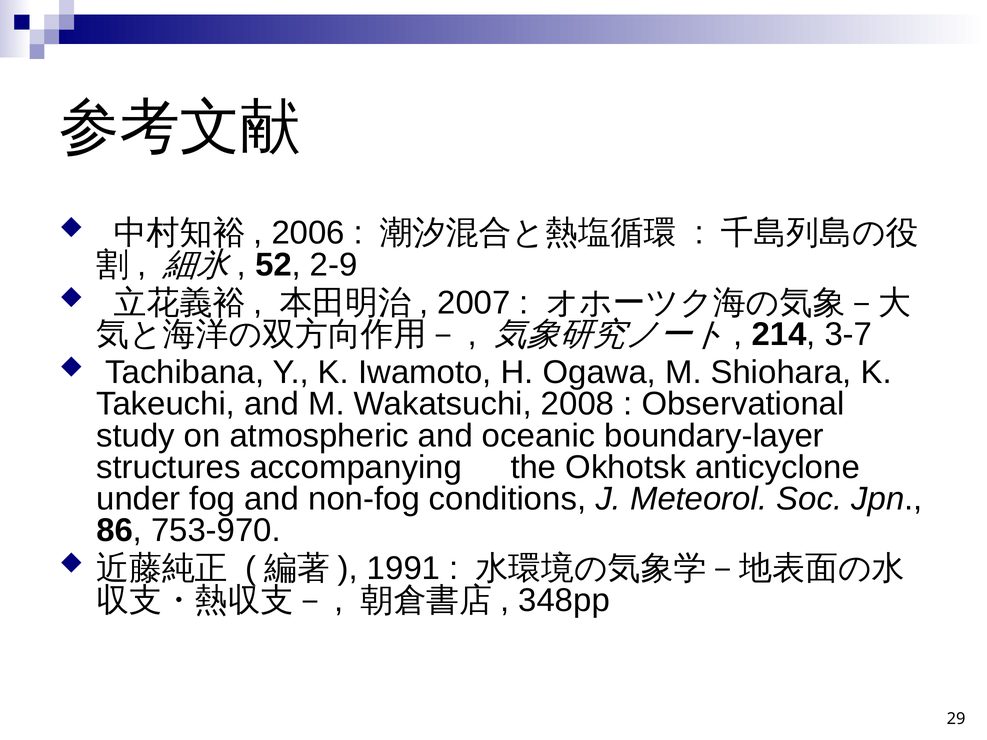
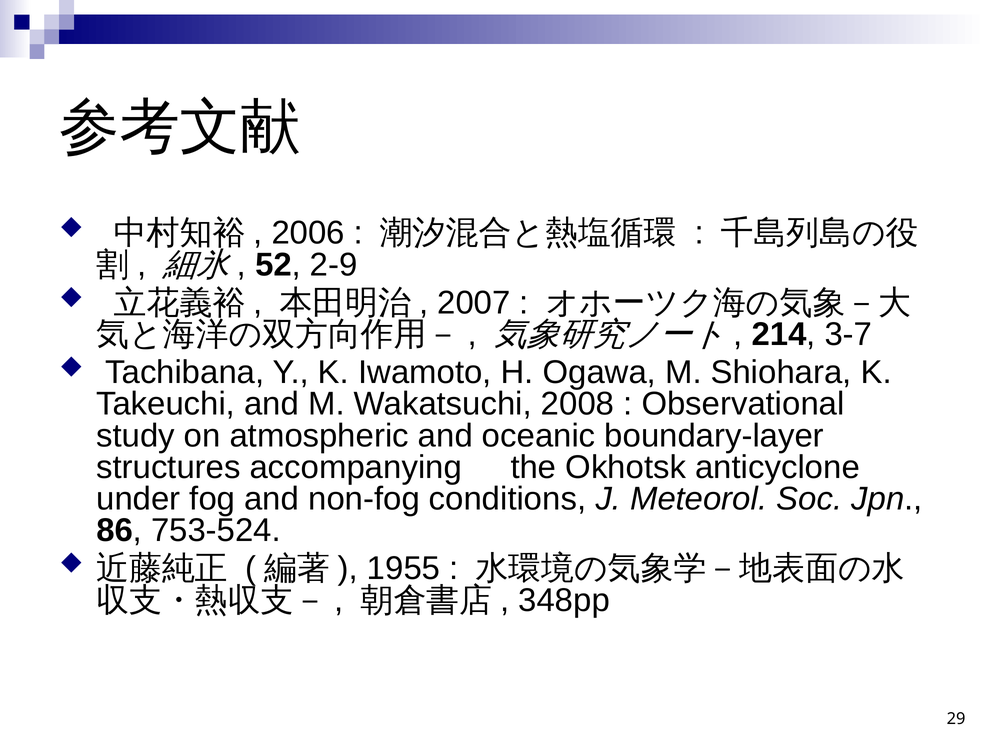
753-970: 753-970 -> 753-524
1991: 1991 -> 1955
